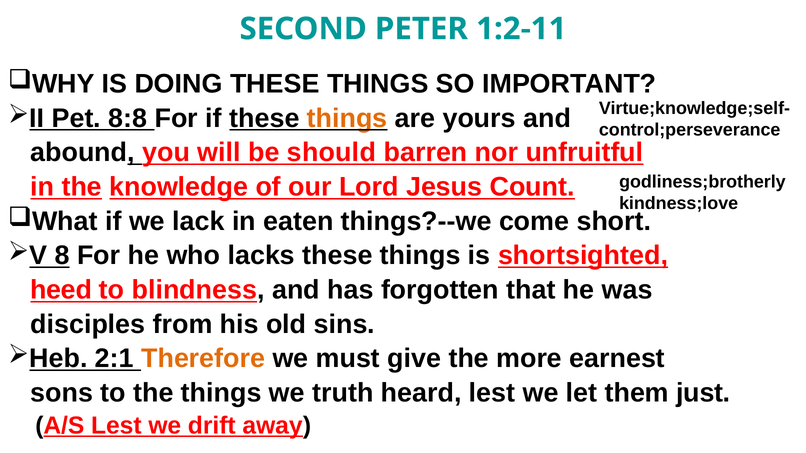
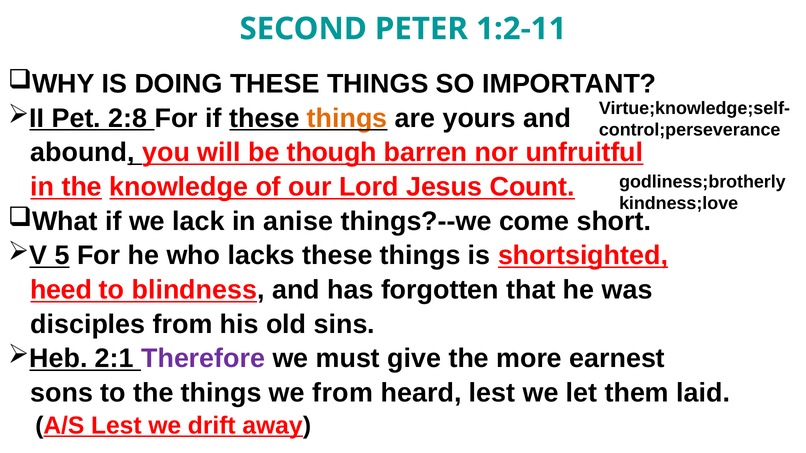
8:8: 8:8 -> 2:8
should: should -> though
eaten: eaten -> anise
8: 8 -> 5
Therefore colour: orange -> purple
we truth: truth -> from
just: just -> laid
